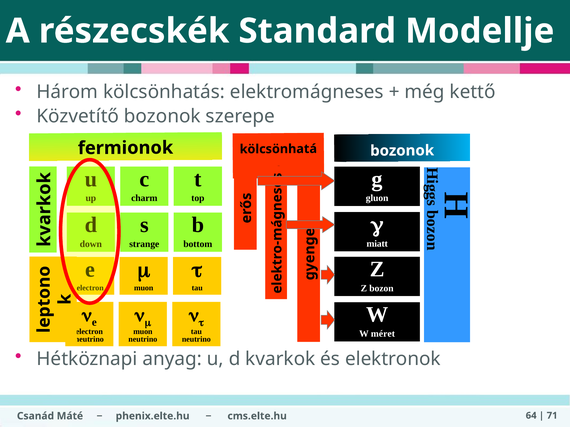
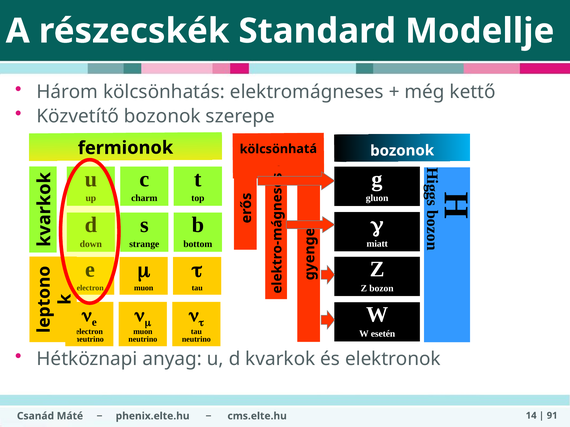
méret: méret -> esetén
64: 64 -> 14
71: 71 -> 91
